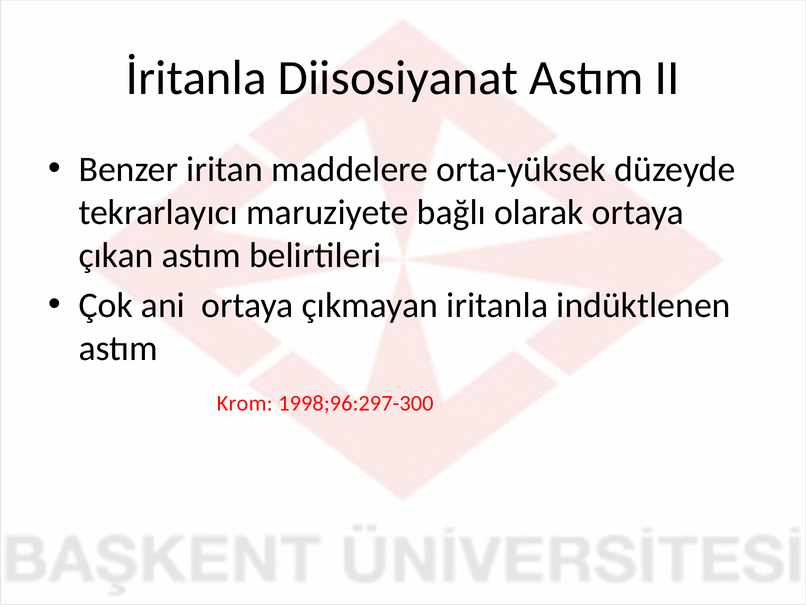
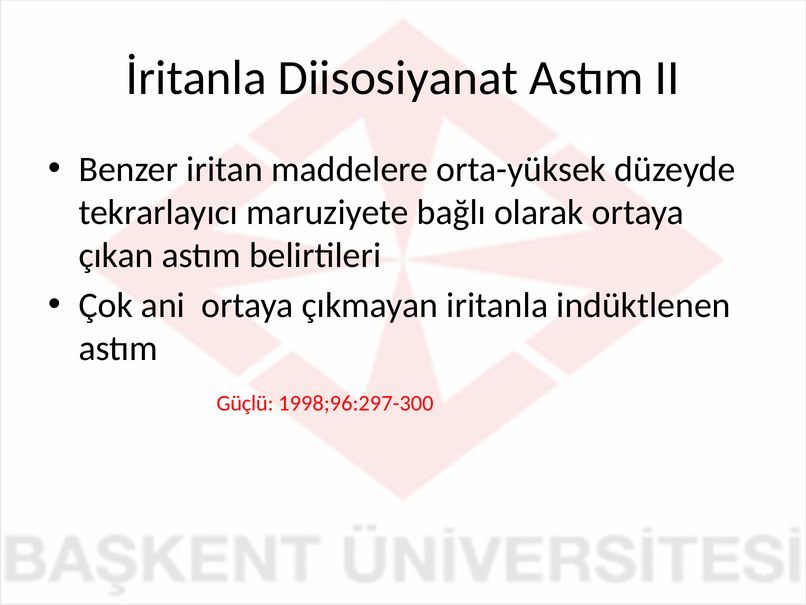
Krom: Krom -> Güçlü
